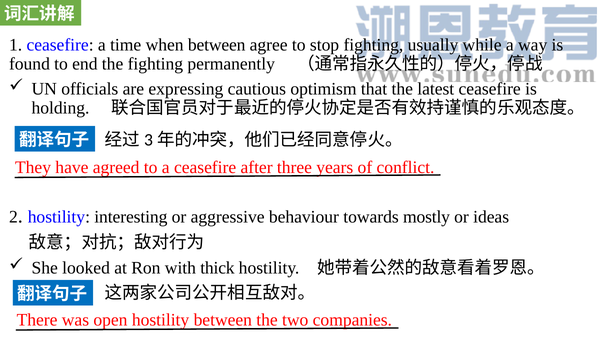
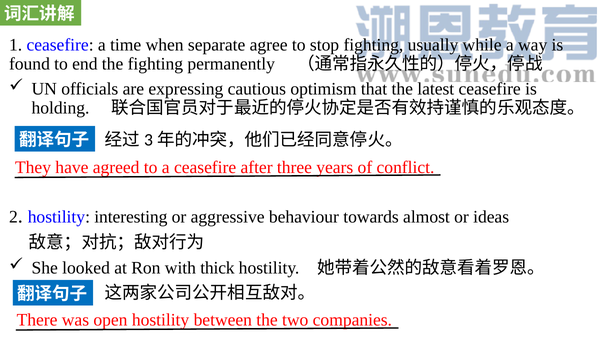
when between: between -> separate
mostly: mostly -> almost
